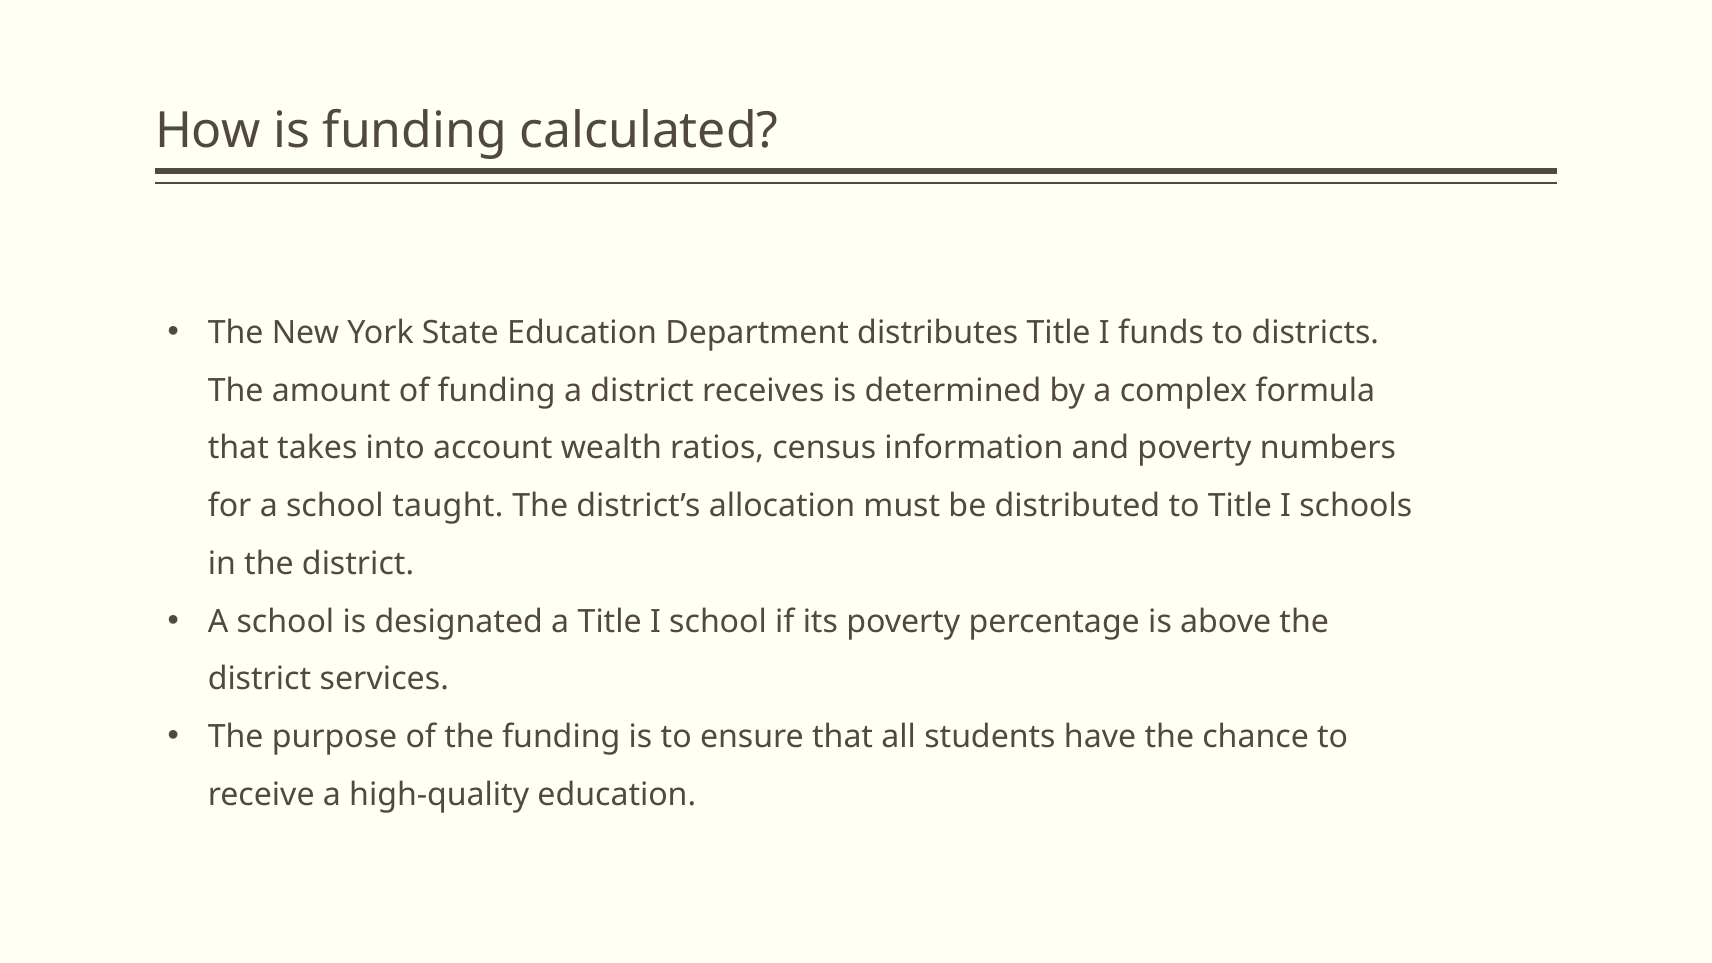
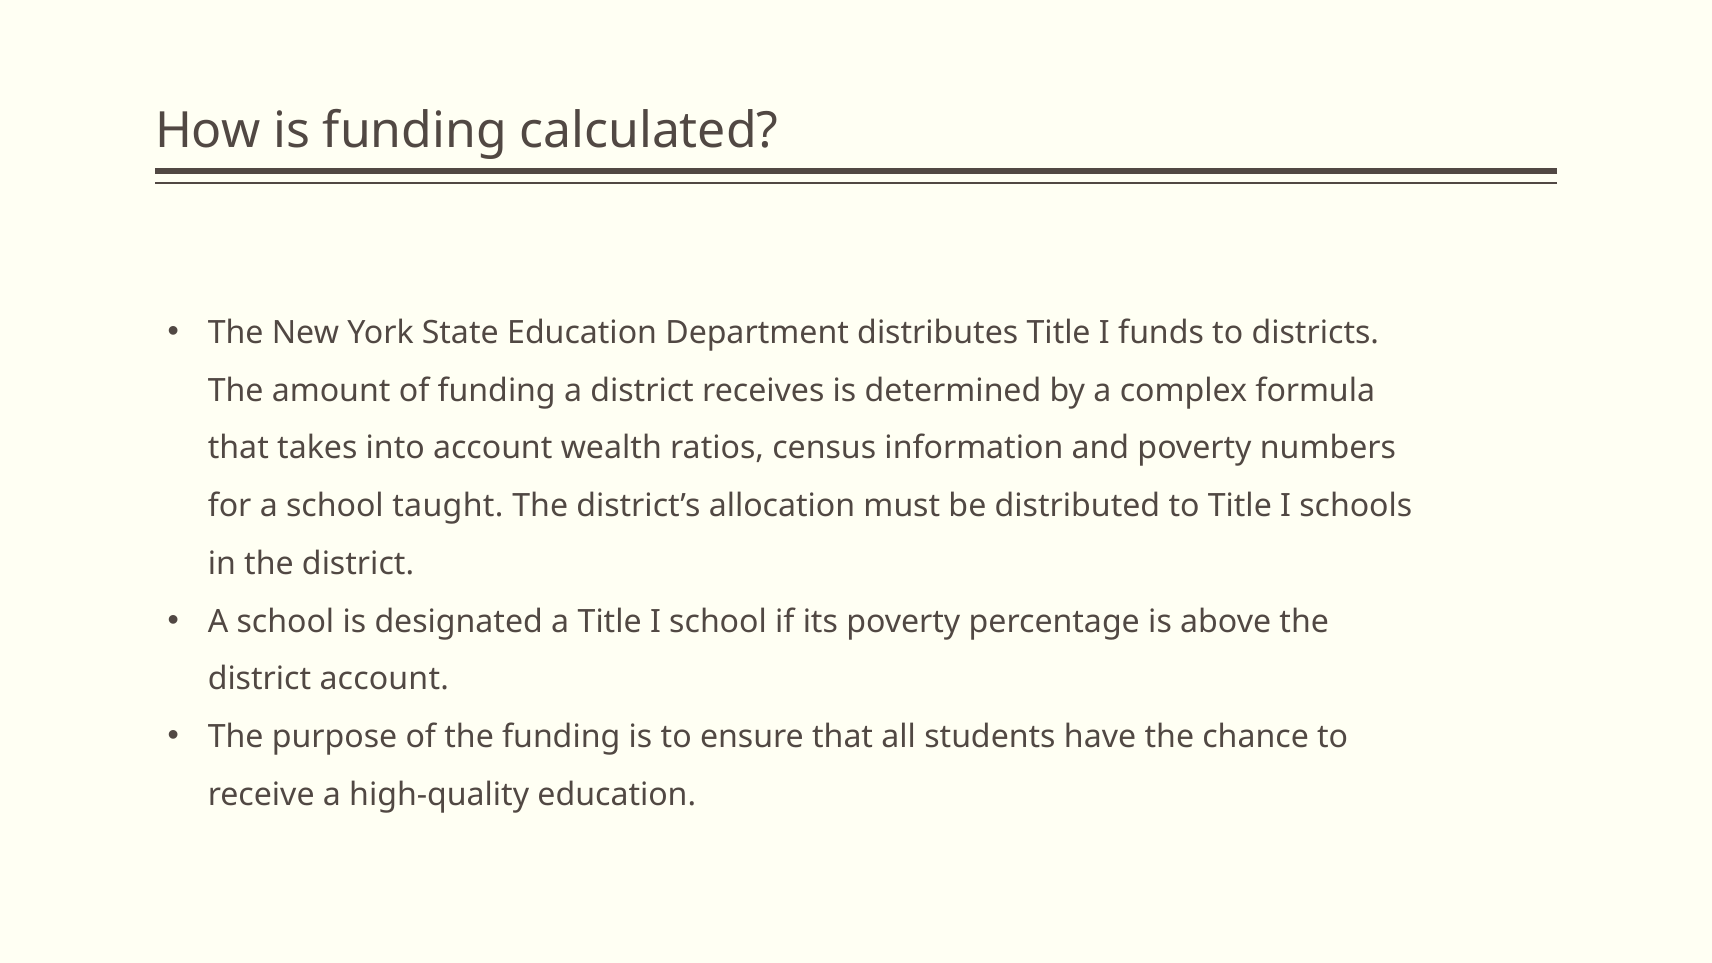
district services: services -> account
